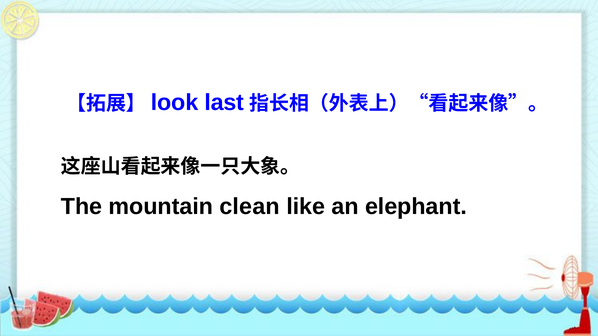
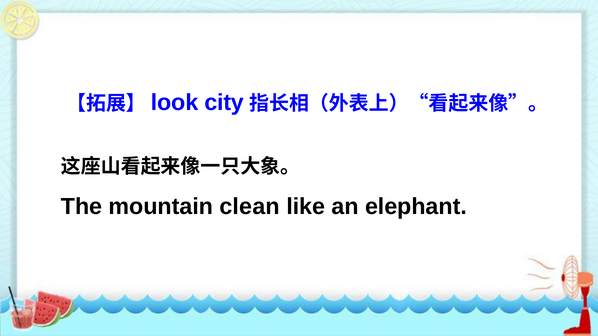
last: last -> city
